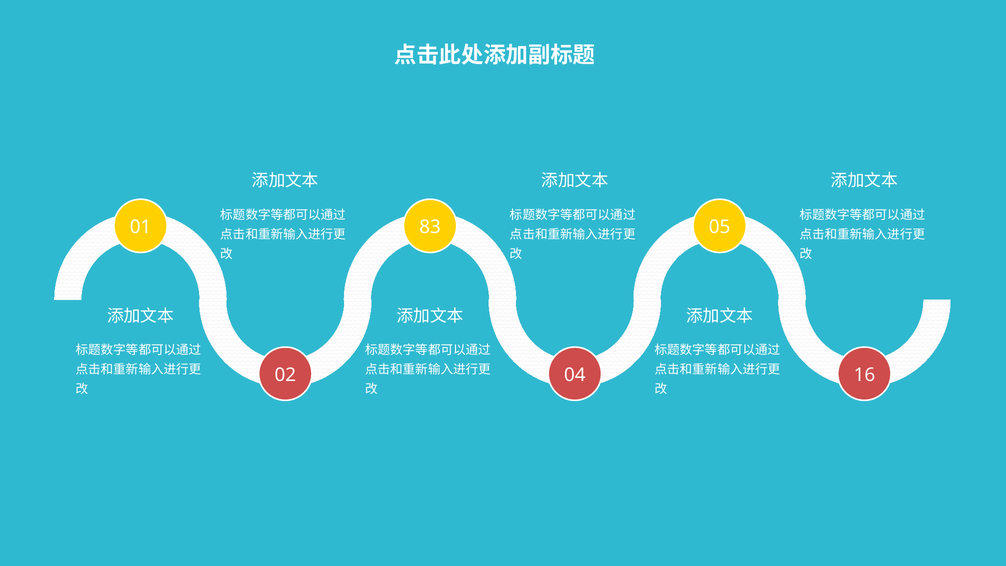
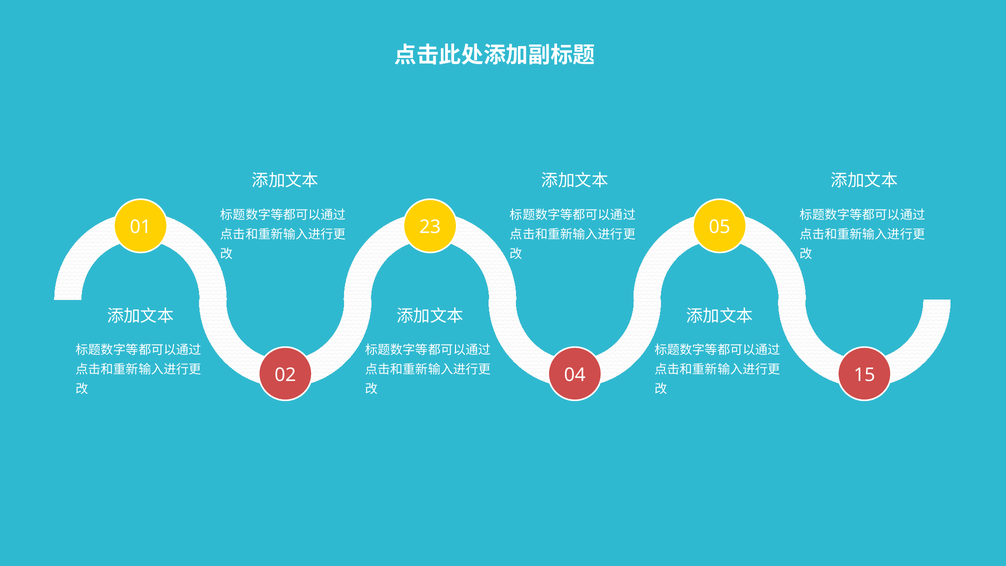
83: 83 -> 23
16: 16 -> 15
